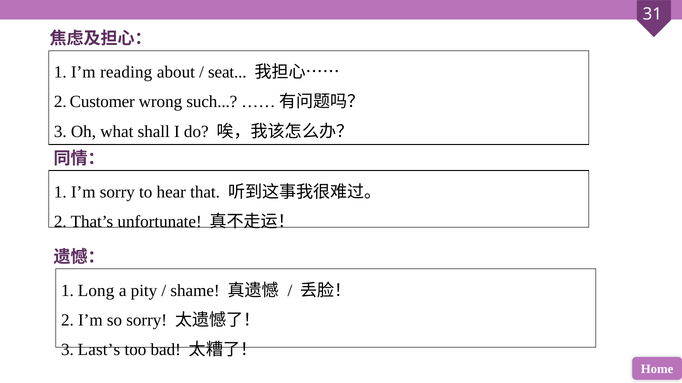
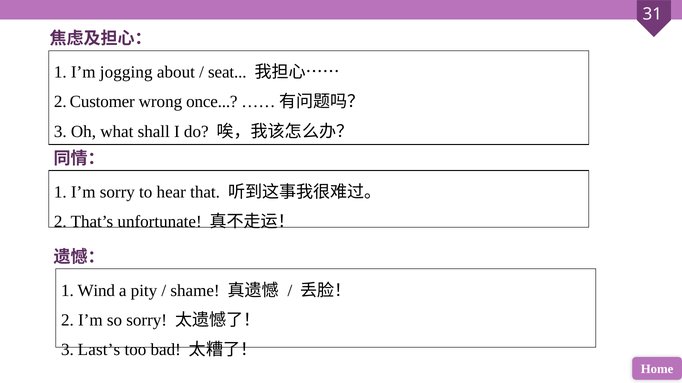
reading: reading -> jogging
such: such -> once
Long: Long -> Wind
